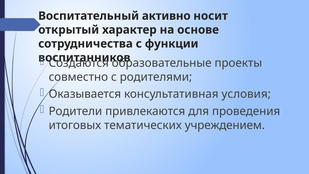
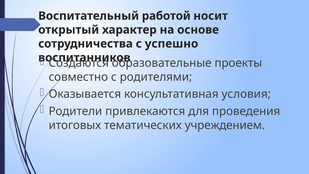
активно: активно -> работой
функции: функции -> успешно
